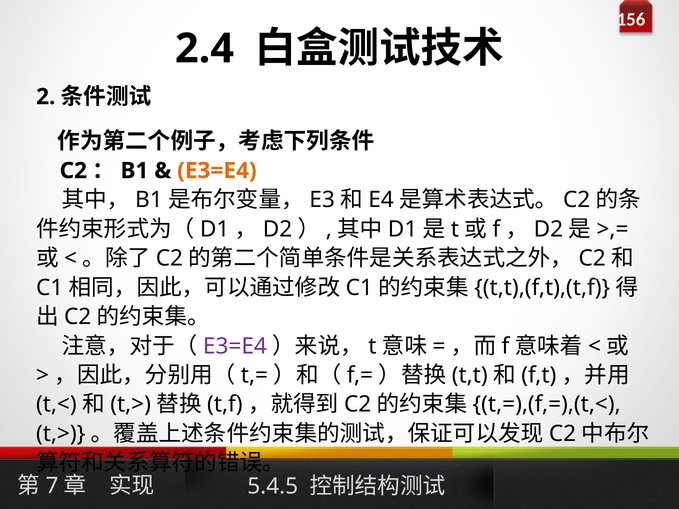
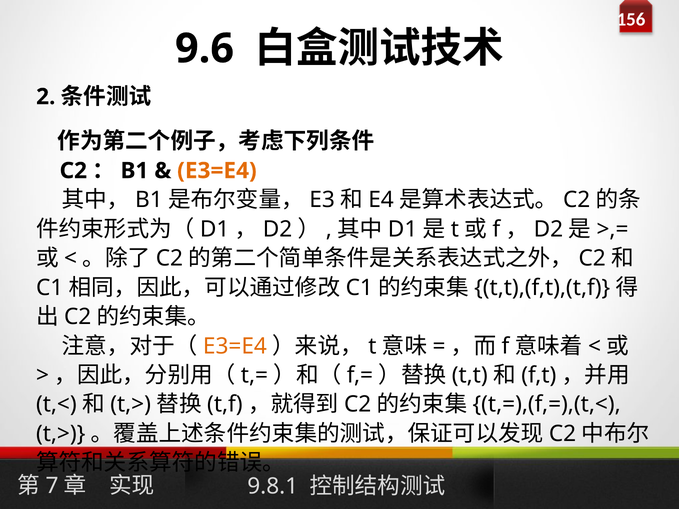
2.4: 2.4 -> 9.6
E3=E4 at (235, 346) colour: purple -> orange
5.4.5: 5.4.5 -> 9.8.1
